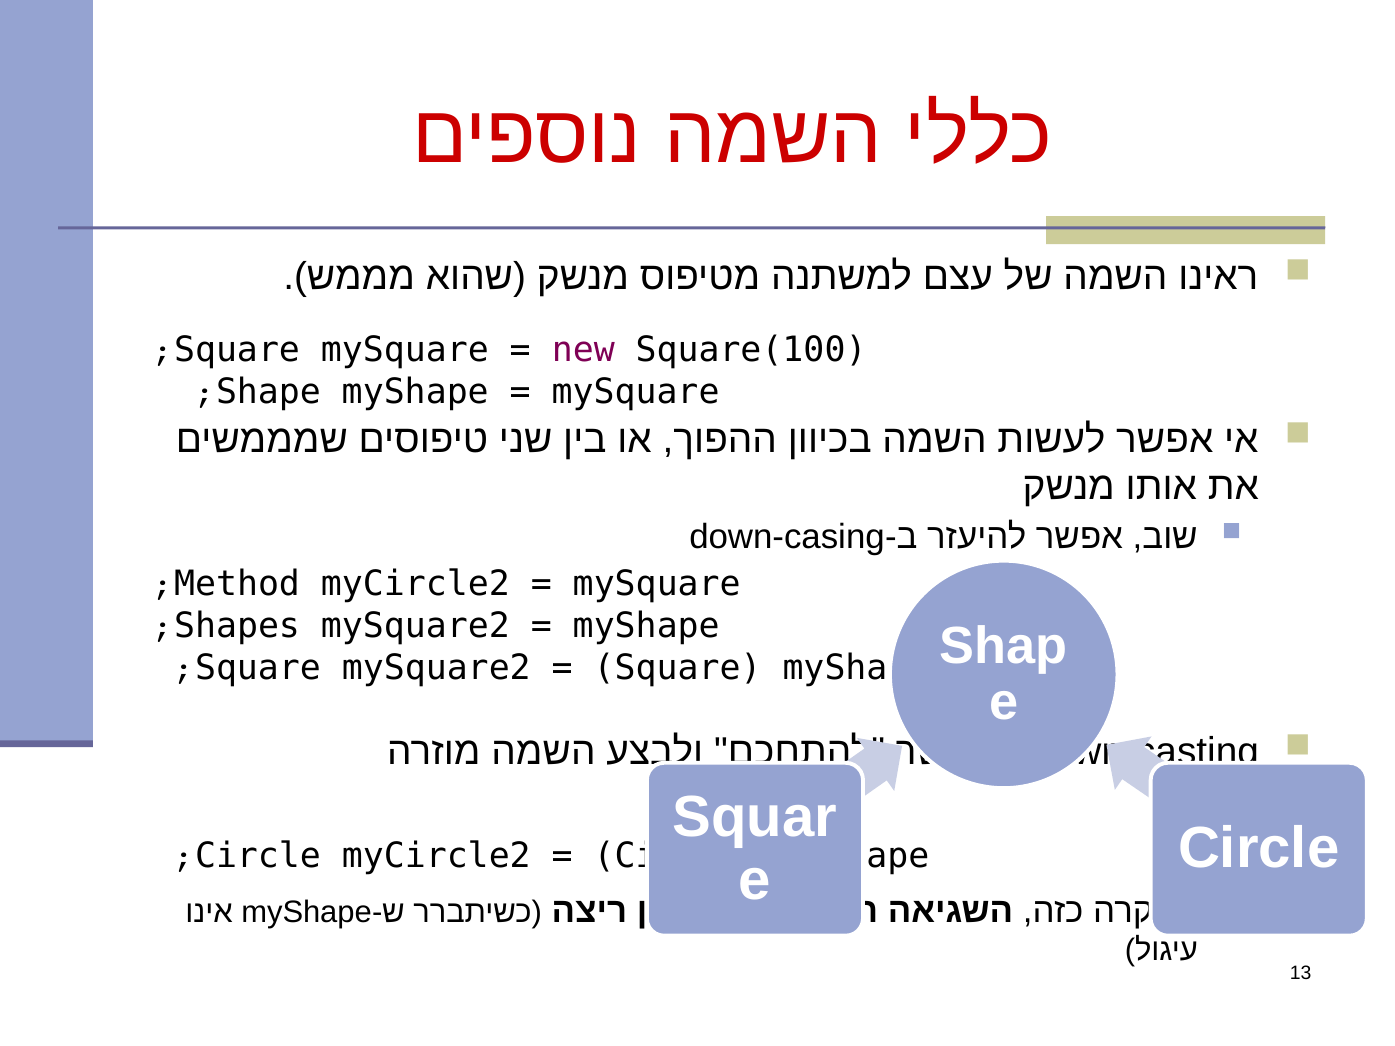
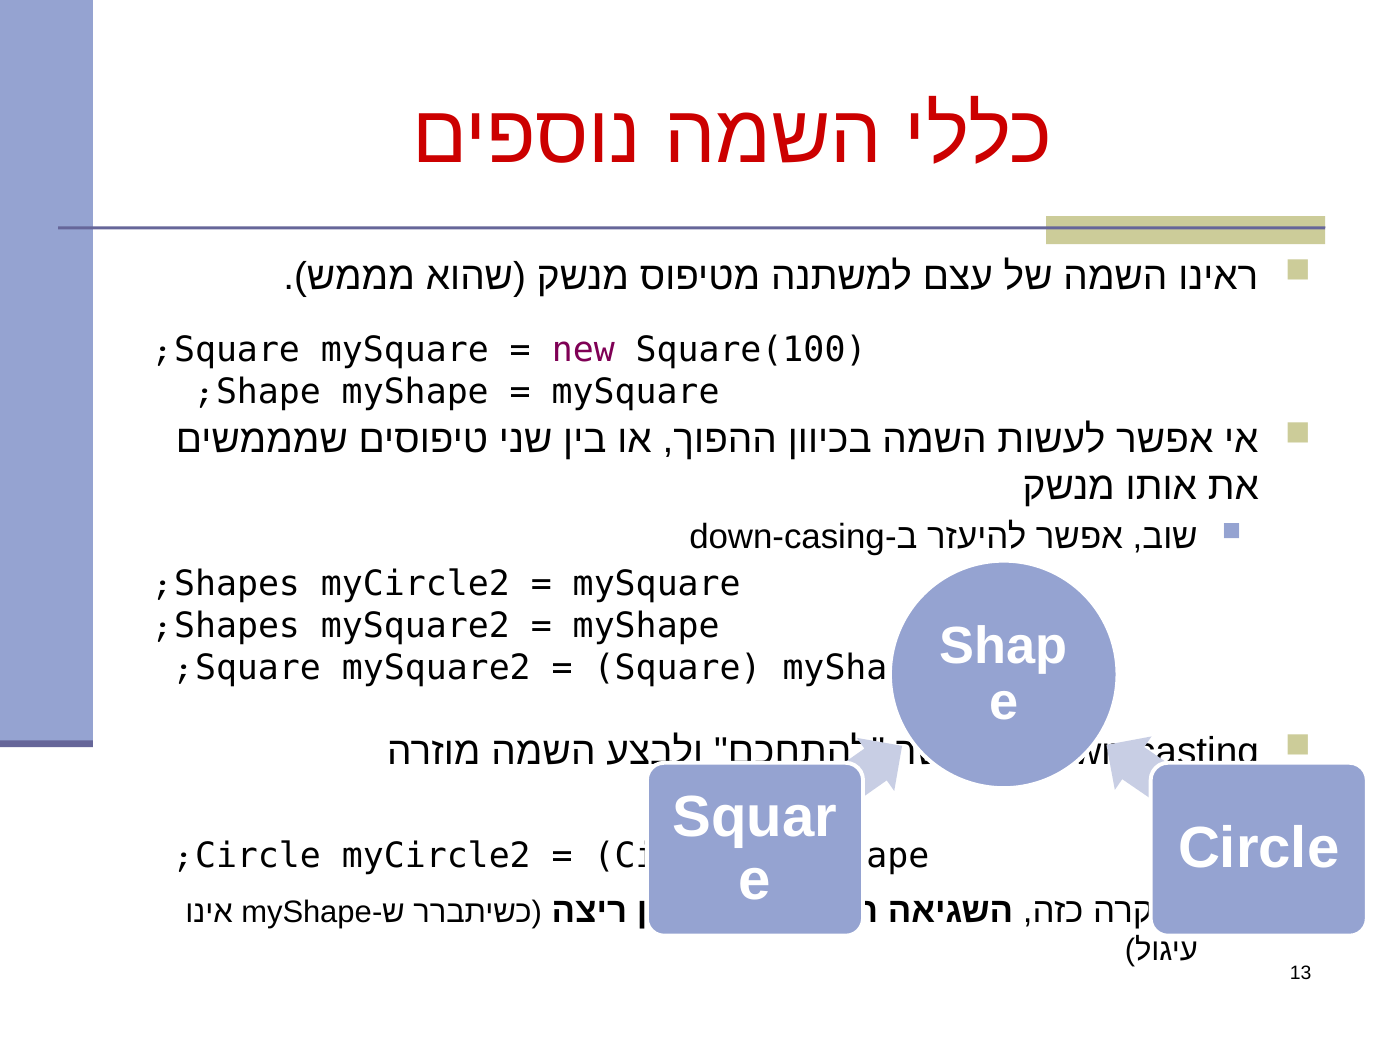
Method at (237, 584): Method -> Shapes
